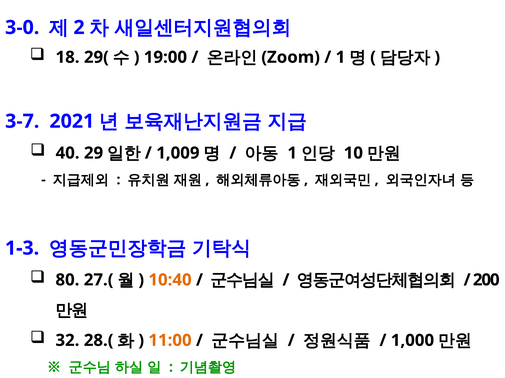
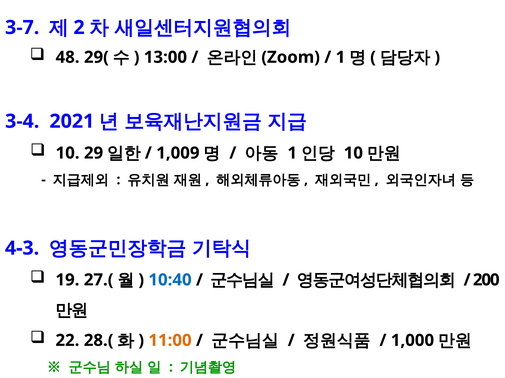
3-0: 3-0 -> 3-7
18: 18 -> 48
19:00: 19:00 -> 13:00
3-7: 3-7 -> 3-4
40 at (68, 153): 40 -> 10
1-3: 1-3 -> 4-3
80: 80 -> 19
10:40 colour: orange -> blue
32: 32 -> 22
